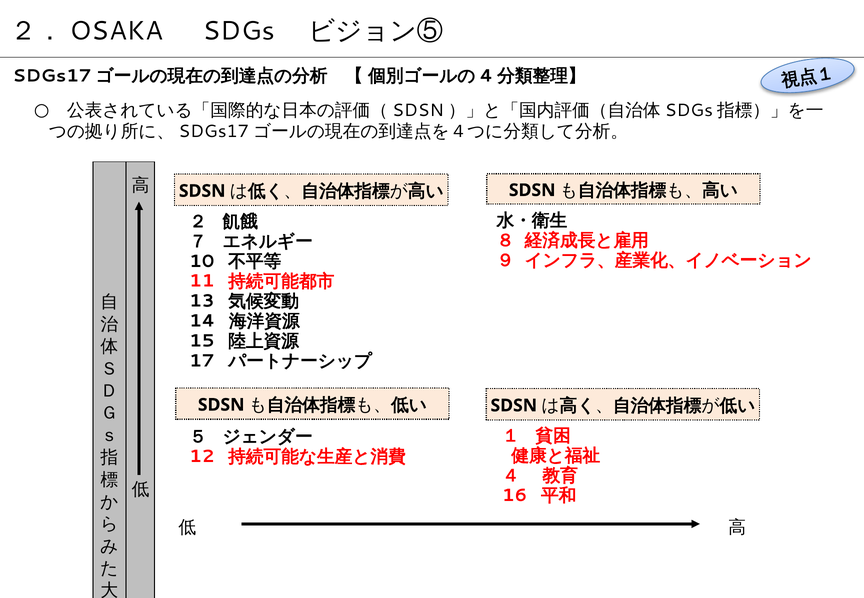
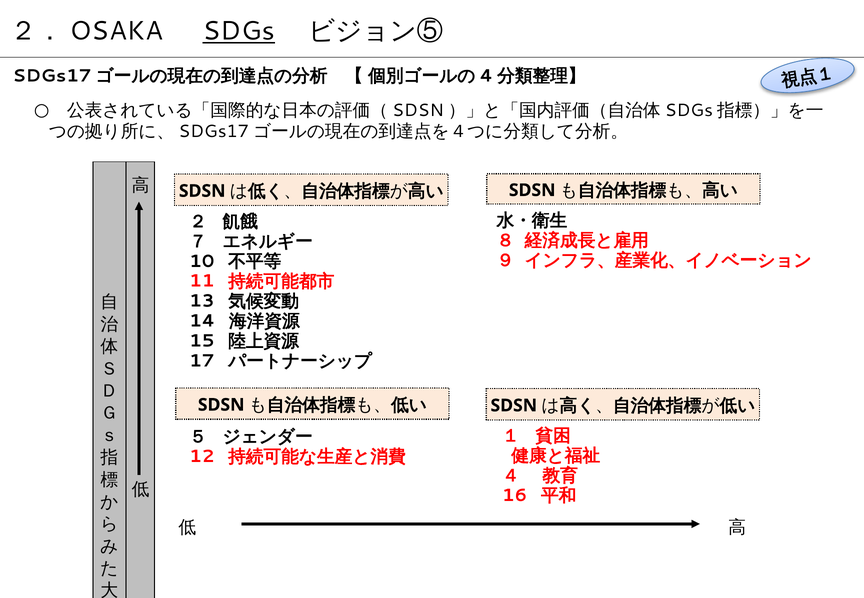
SDGs underline: none -> present
